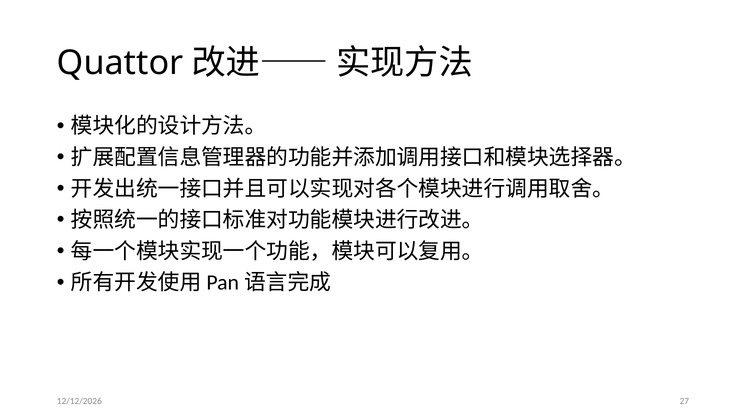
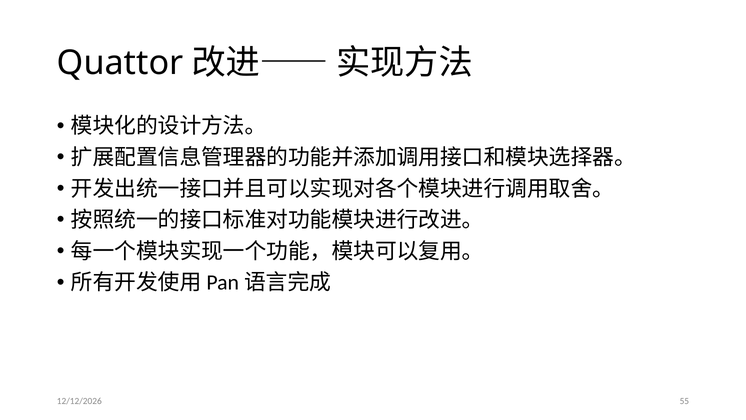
27: 27 -> 55
